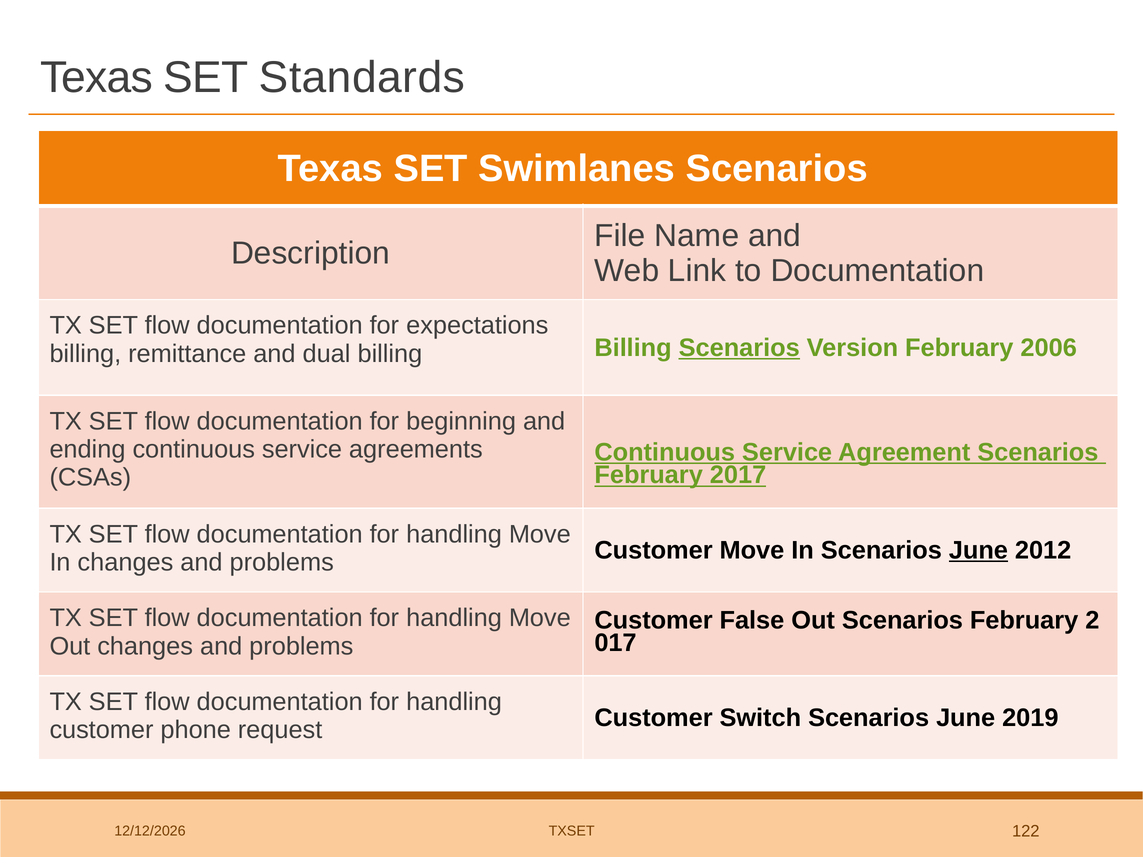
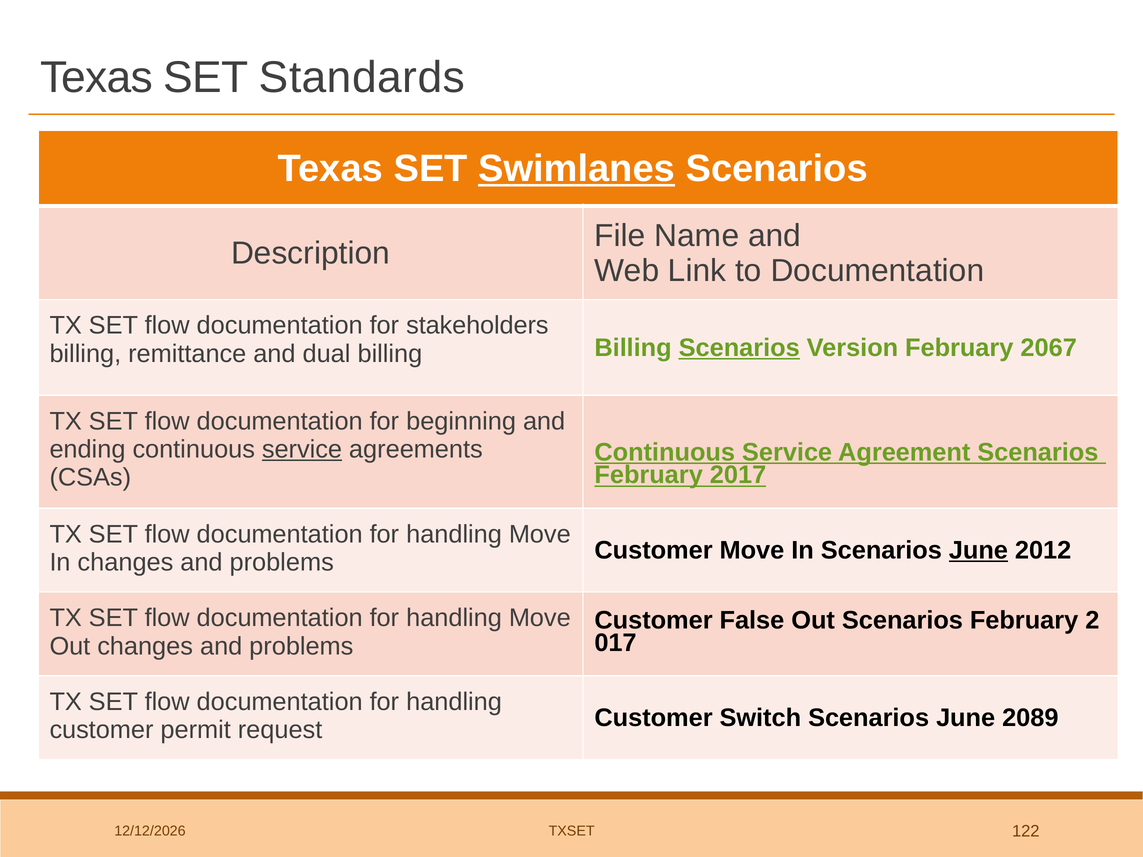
Swimlanes underline: none -> present
expectations: expectations -> stakeholders
2006: 2006 -> 2067
service at (302, 450) underline: none -> present
phone: phone -> permit
2019: 2019 -> 2089
